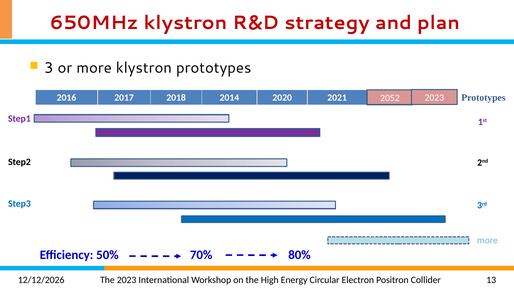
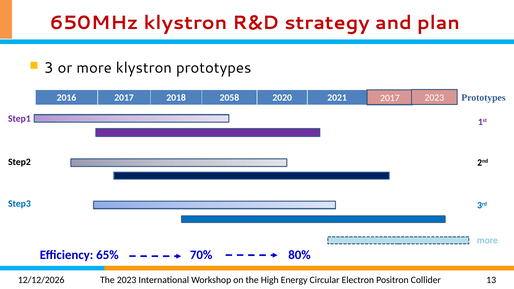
2014: 2014 -> 2058
2021 2052: 2052 -> 2017
50%: 50% -> 65%
